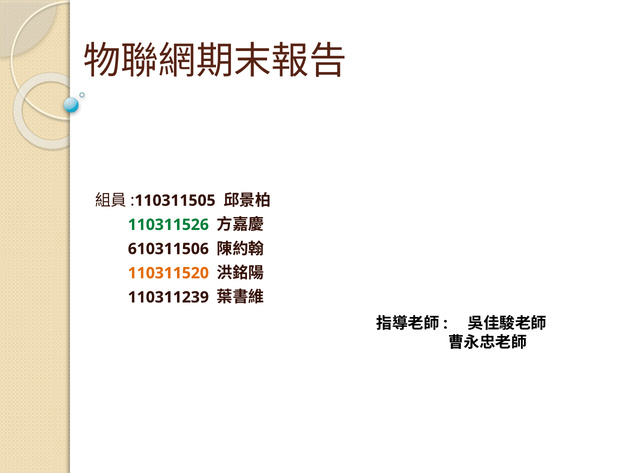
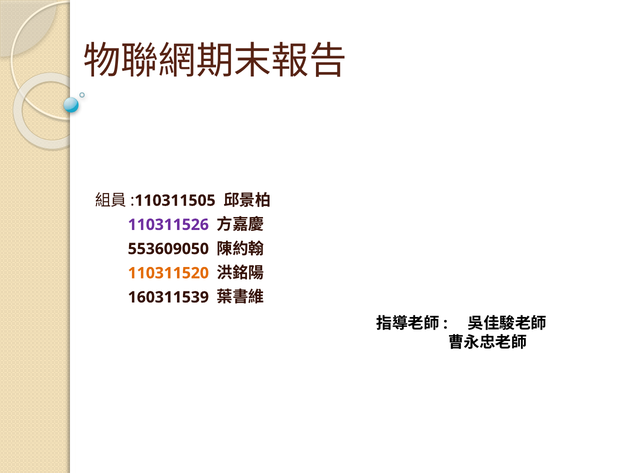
110311526 colour: green -> purple
610311506: 610311506 -> 553609050
110311239: 110311239 -> 160311539
